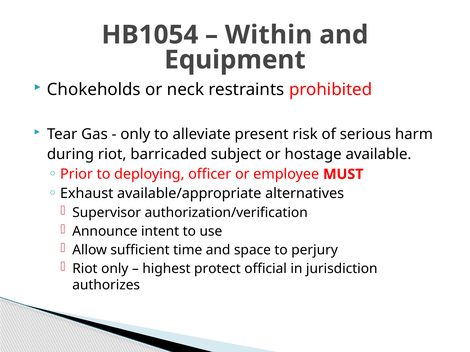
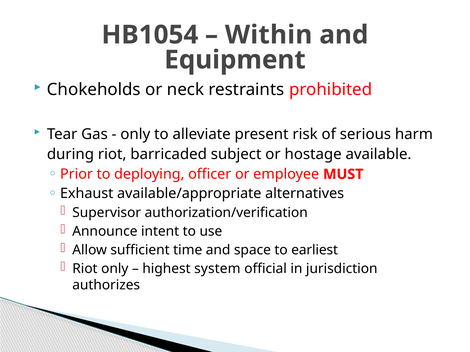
perjury: perjury -> earliest
protect: protect -> system
